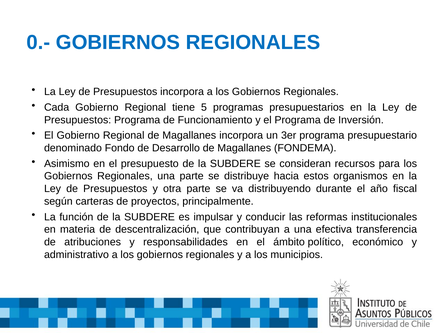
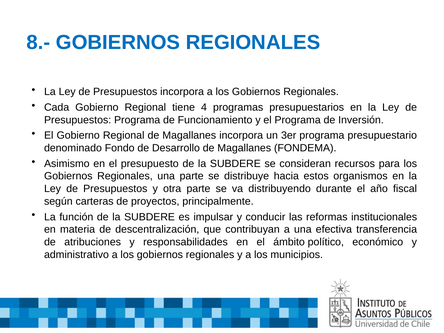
0.-: 0.- -> 8.-
5: 5 -> 4
